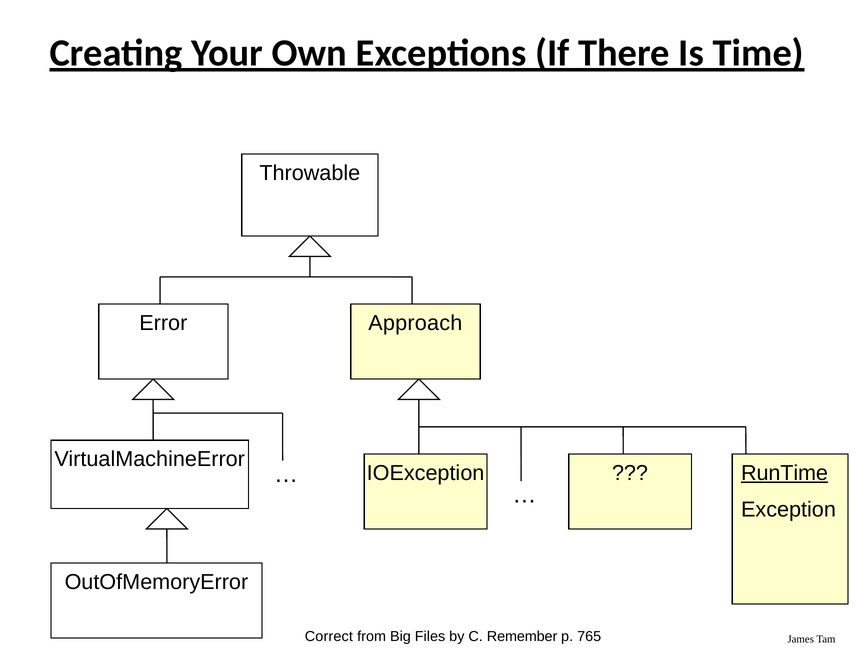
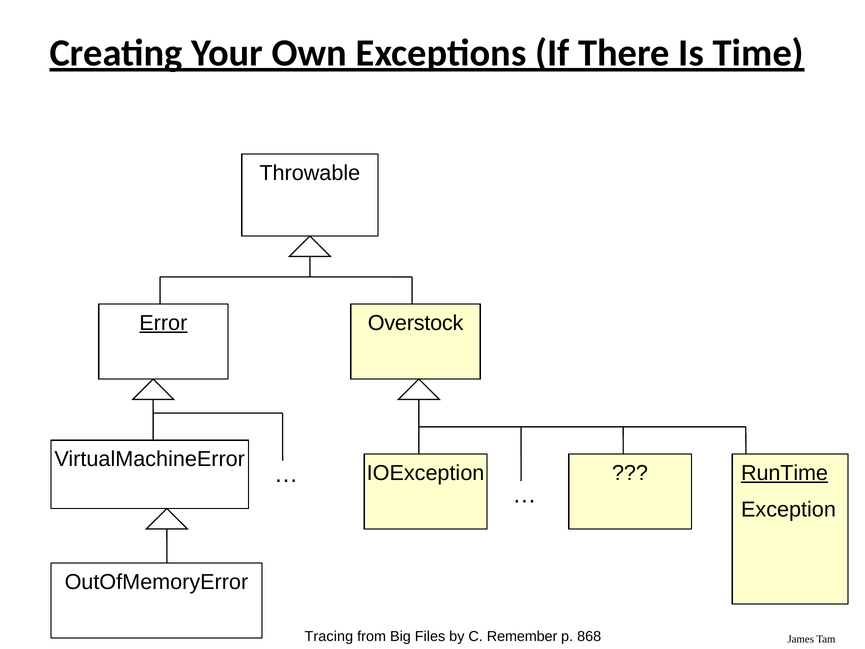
Error underline: none -> present
Approach: Approach -> Overstock
Correct: Correct -> Tracing
765: 765 -> 868
